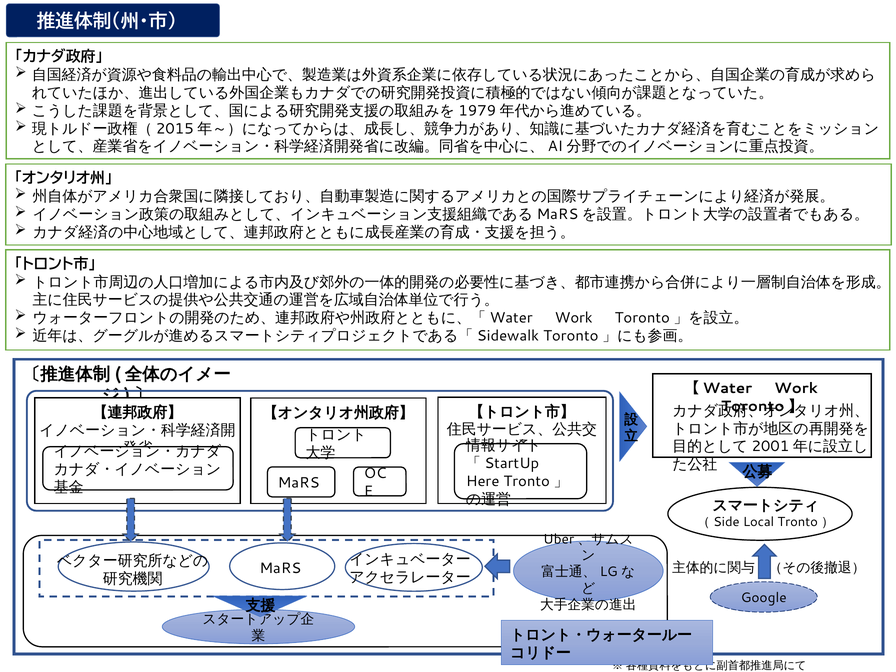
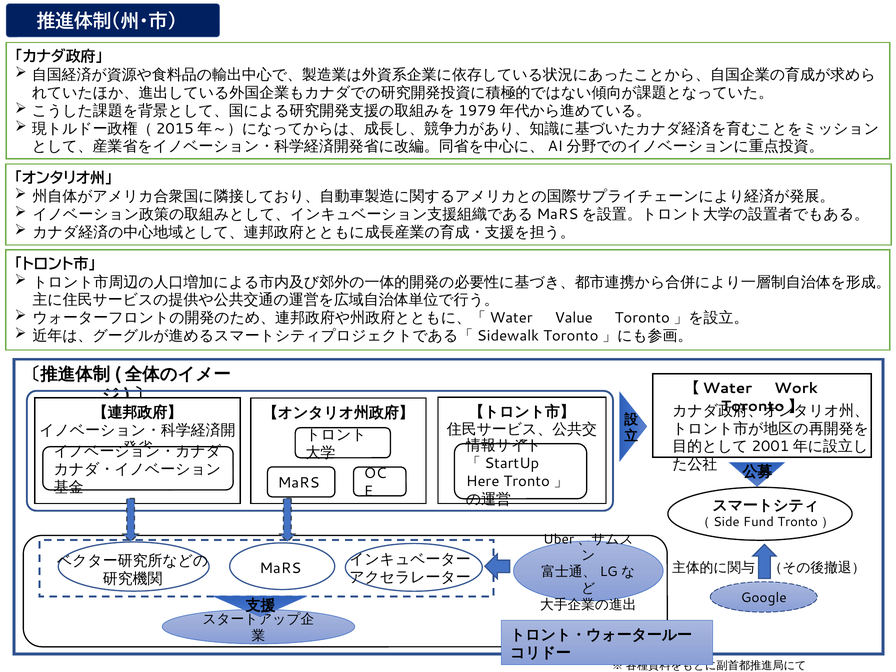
Work at (574, 318): Work -> Value
Local: Local -> Fund
